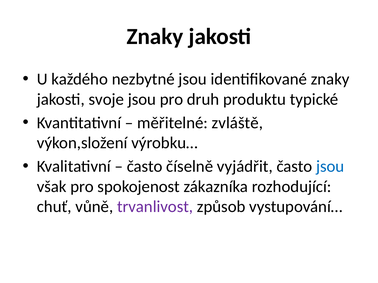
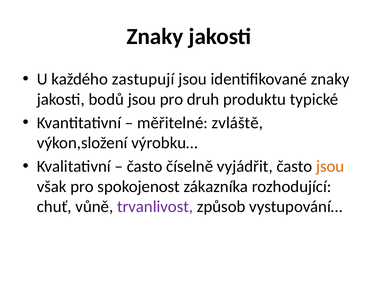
nezbytné: nezbytné -> zastupují
svoje: svoje -> bodů
jsou at (330, 167) colour: blue -> orange
